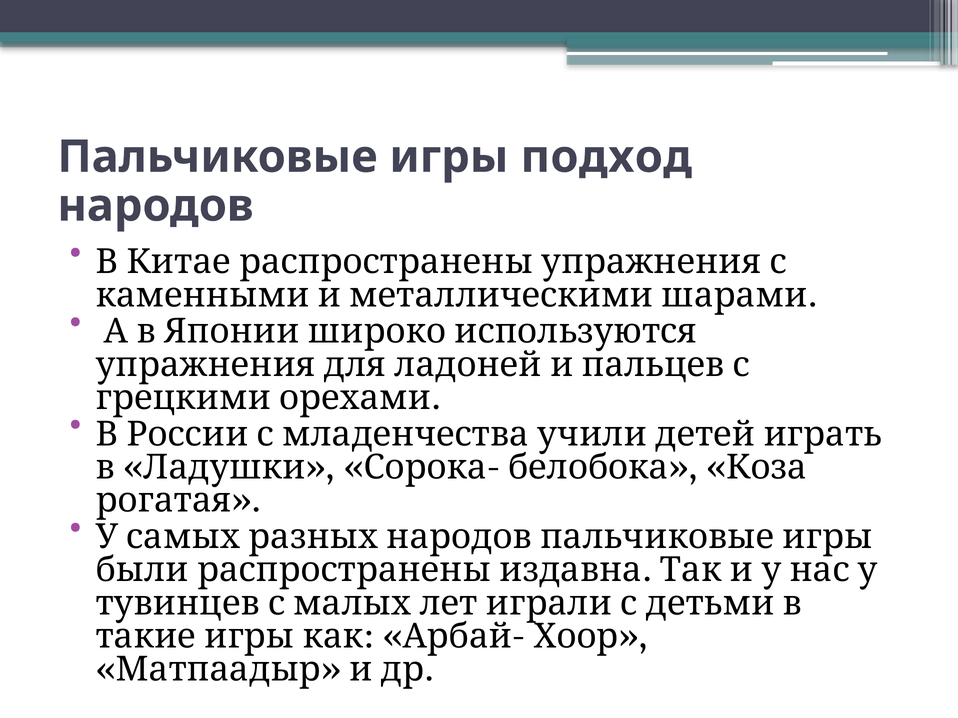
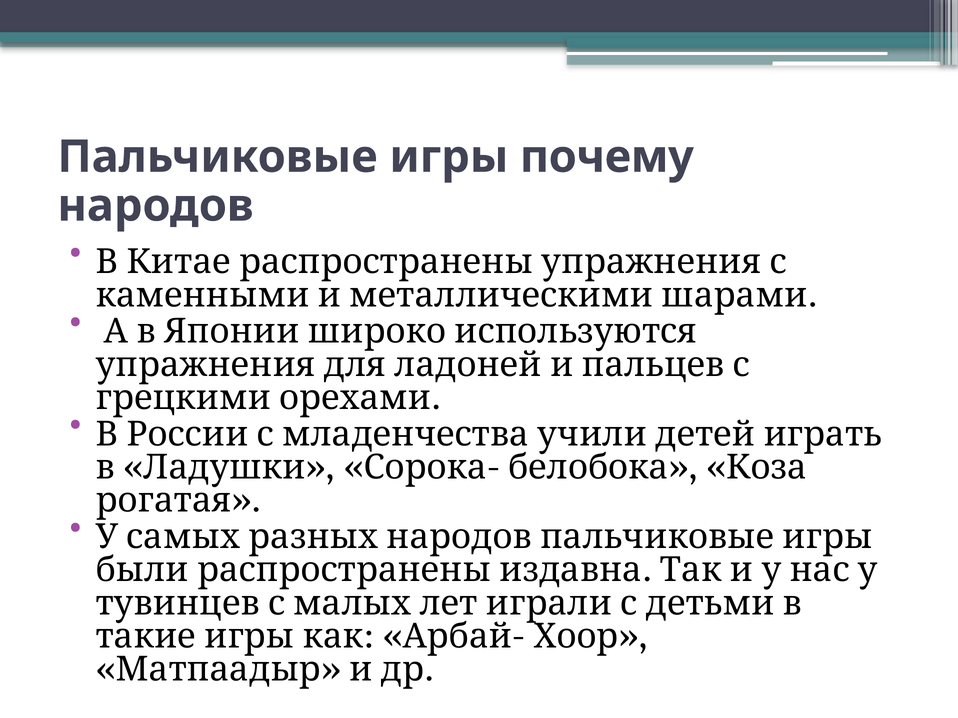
подход: подход -> почему
